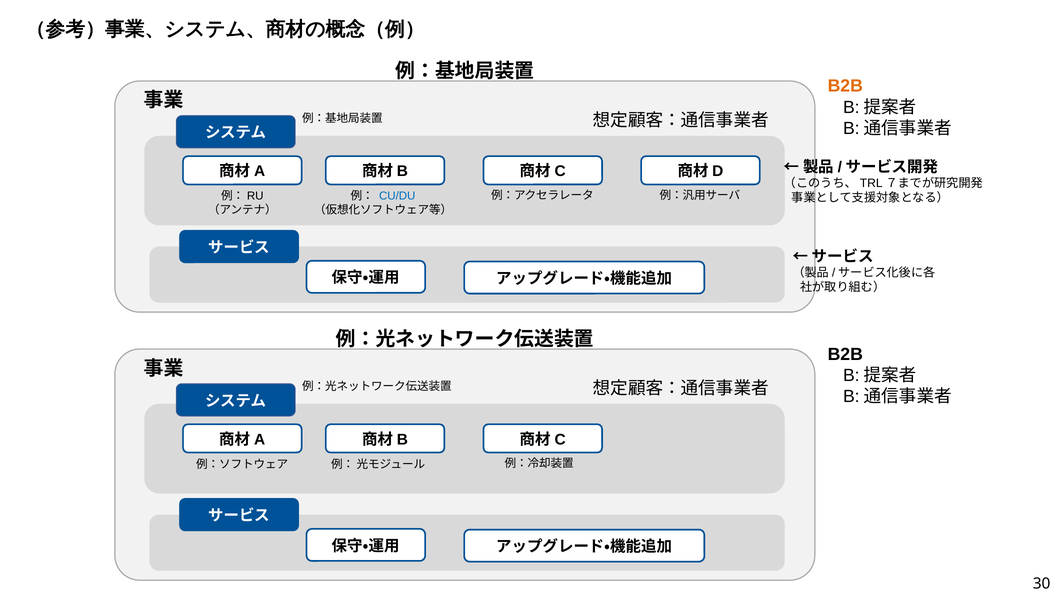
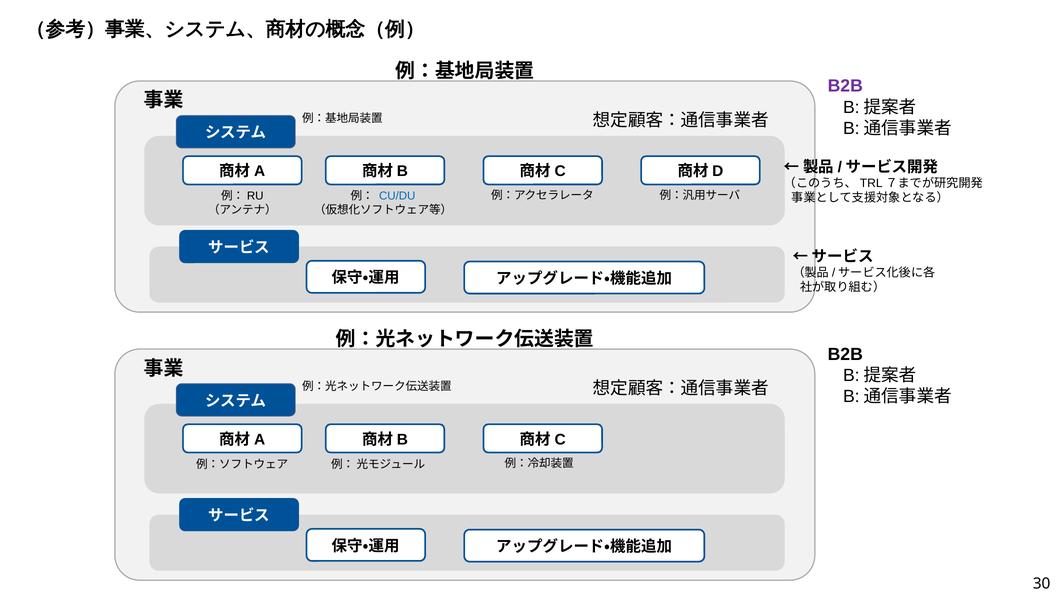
B2B at (845, 86) colour: orange -> purple
